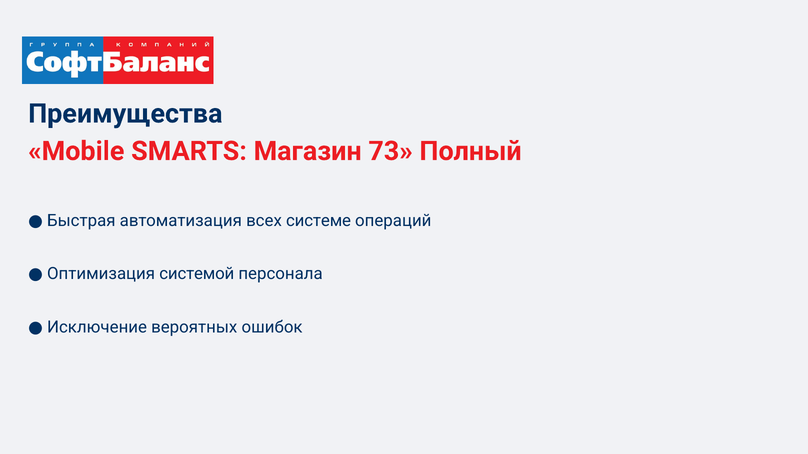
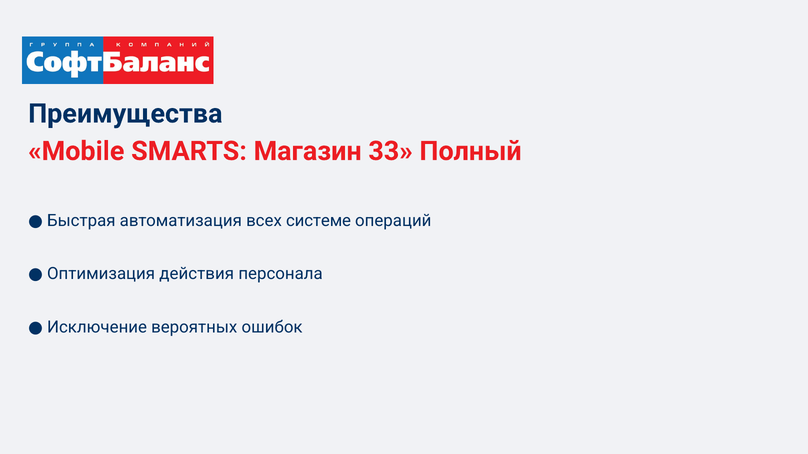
73: 73 -> 33
системой: системой -> действия
